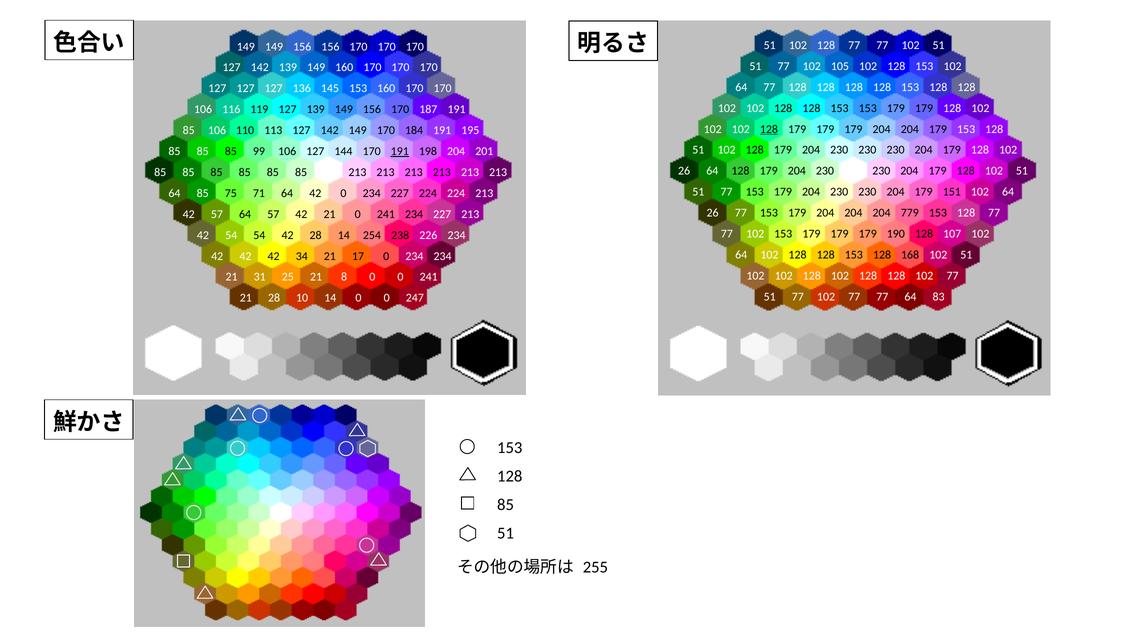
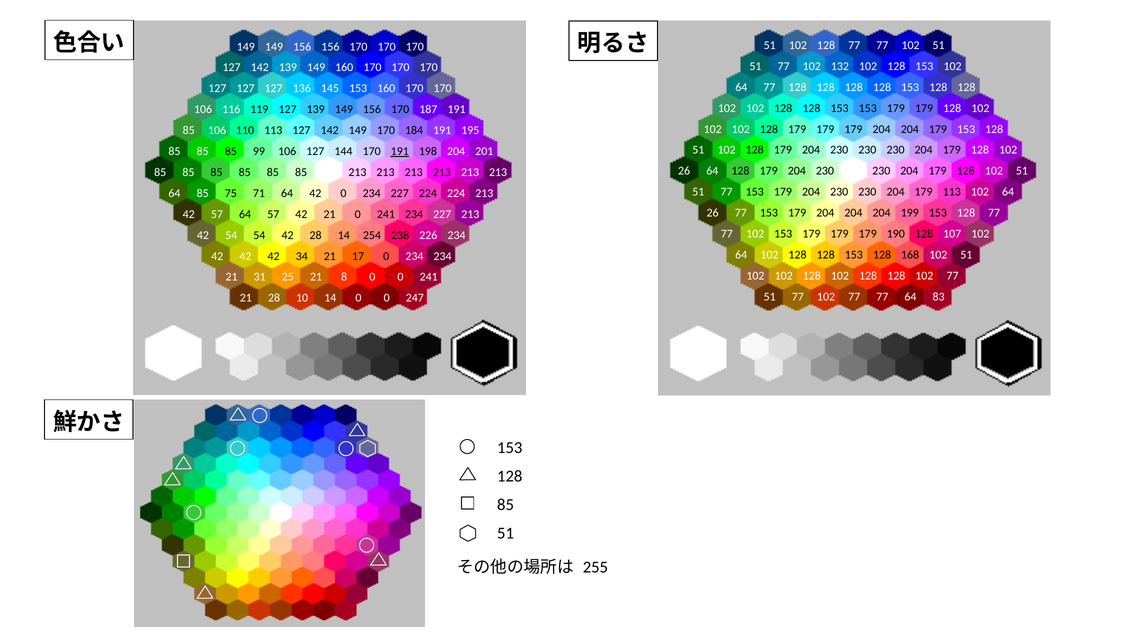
105: 105 -> 132
128 at (769, 129) underline: present -> none
179 151: 151 -> 113
779: 779 -> 199
